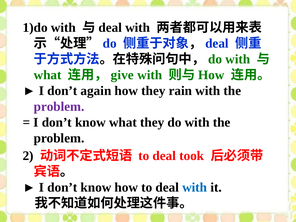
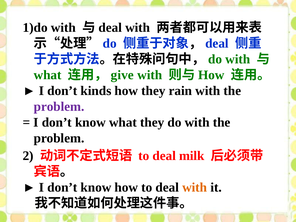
again: again -> kinds
took: took -> milk
with at (195, 187) colour: blue -> orange
